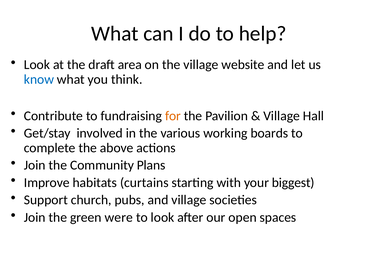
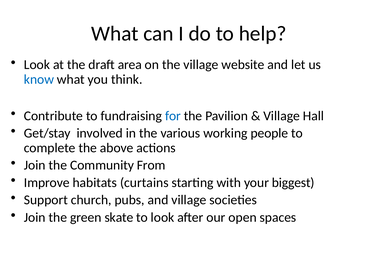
for colour: orange -> blue
boards: boards -> people
Plans: Plans -> From
were: were -> skate
